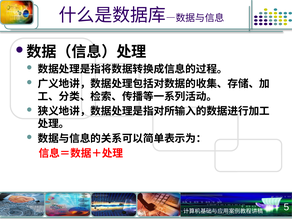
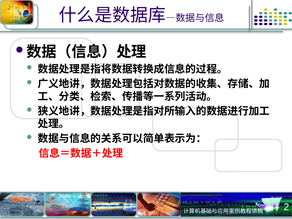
5: 5 -> 2
